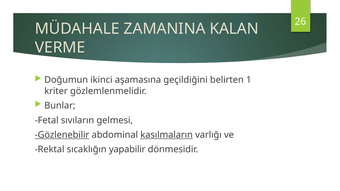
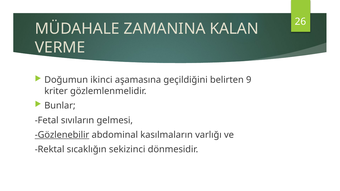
1: 1 -> 9
kasılmaların underline: present -> none
yapabilir: yapabilir -> sekizinci
